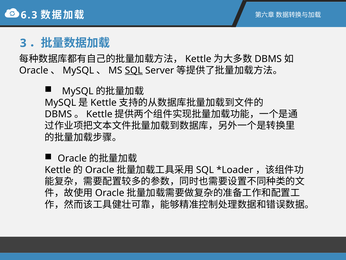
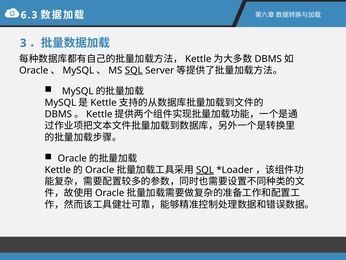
SQL at (205, 170) underline: none -> present
